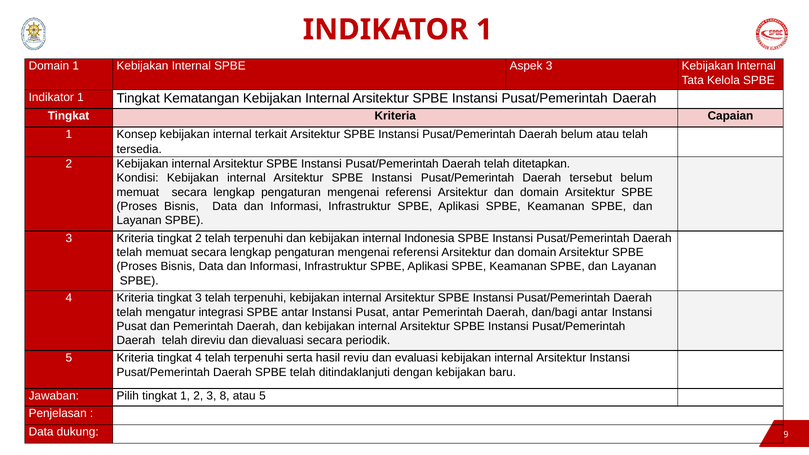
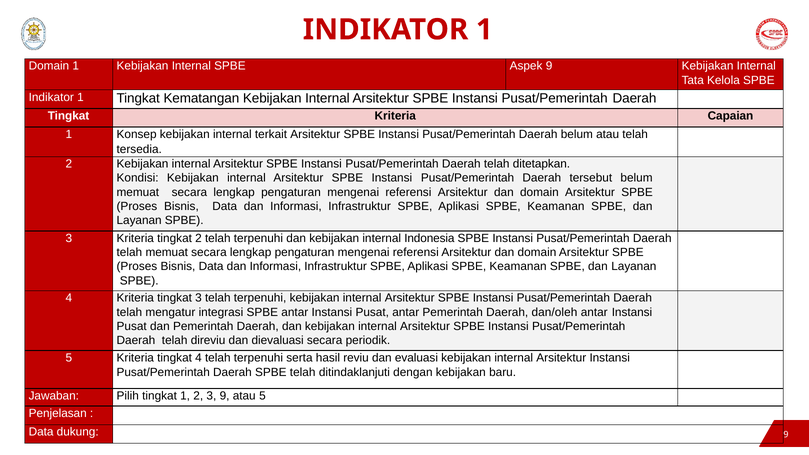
Aspek 3: 3 -> 9
dan/bagi: dan/bagi -> dan/oleh
3 8: 8 -> 9
